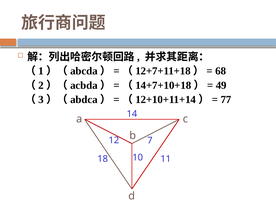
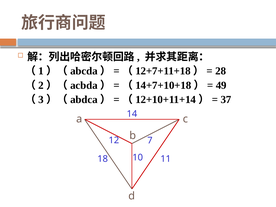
68: 68 -> 28
77: 77 -> 37
